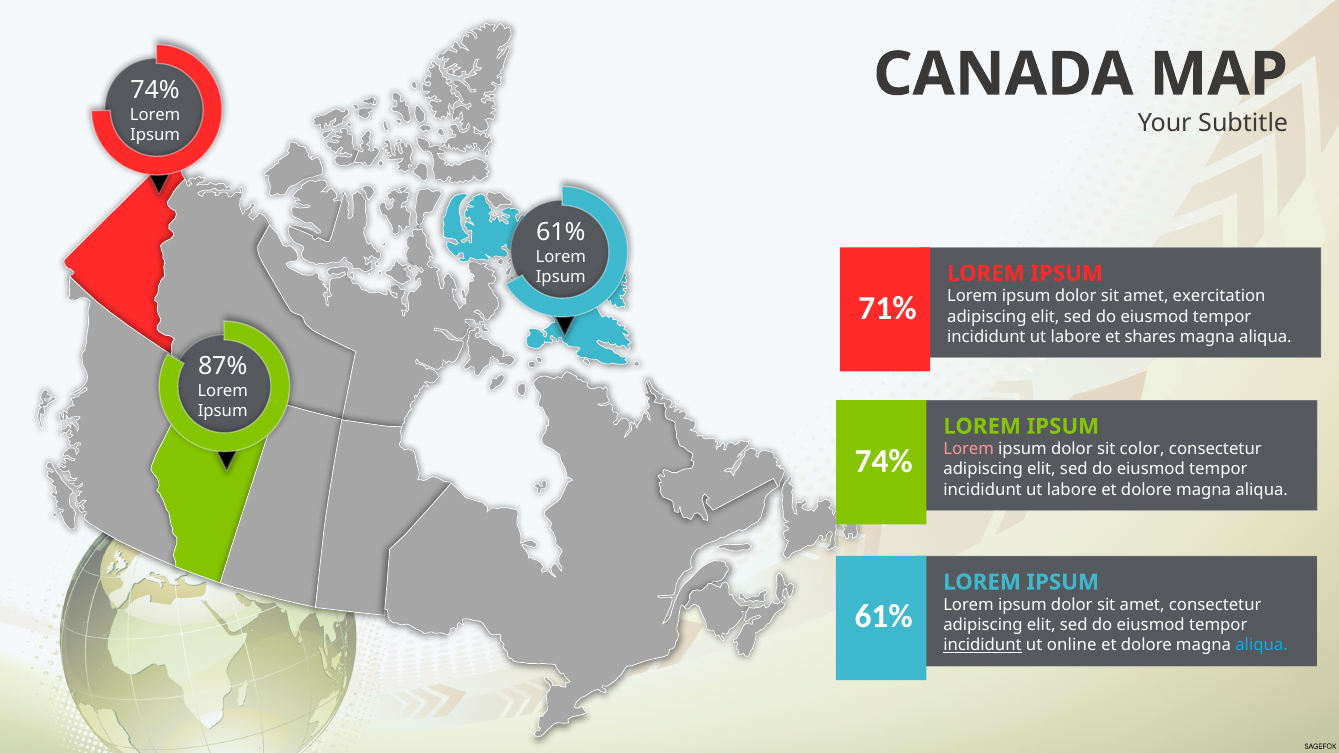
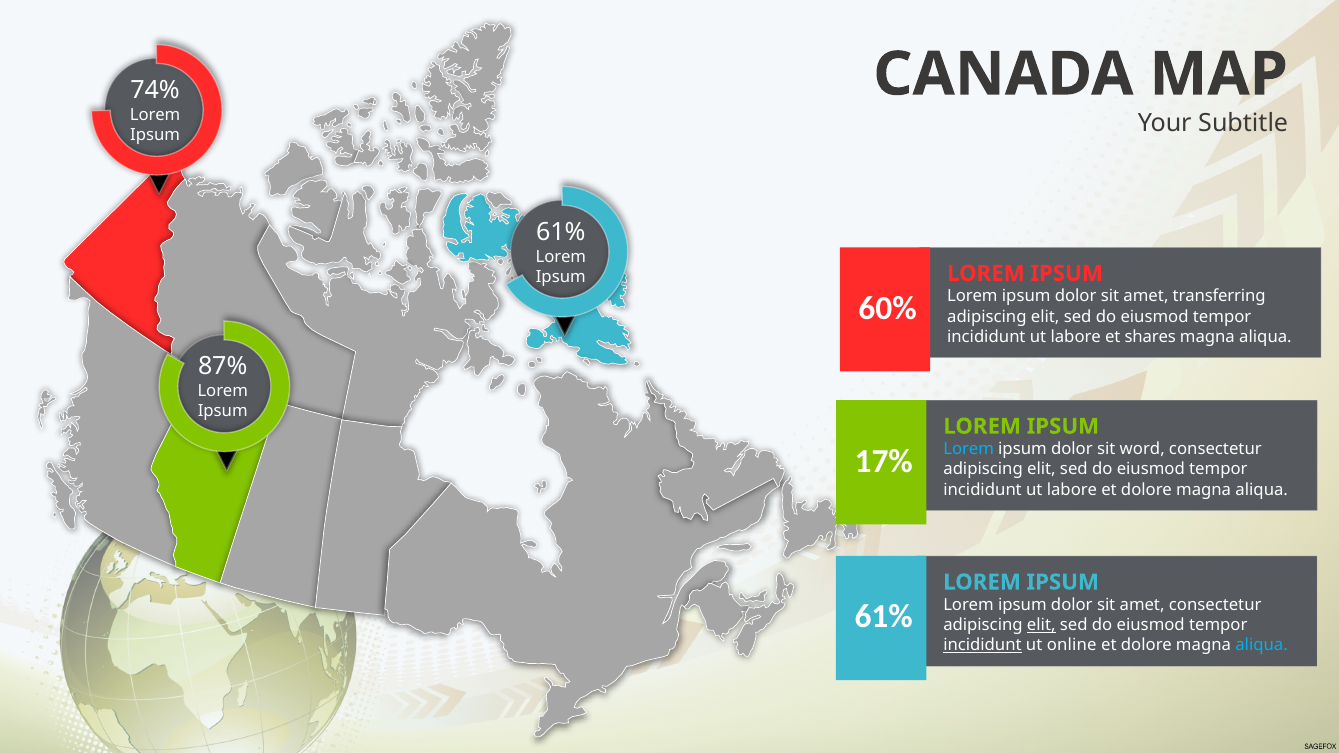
exercitation: exercitation -> transferring
71%: 71% -> 60%
Lorem at (969, 449) colour: pink -> light blue
color: color -> word
74% at (884, 461): 74% -> 17%
elit at (1041, 625) underline: none -> present
